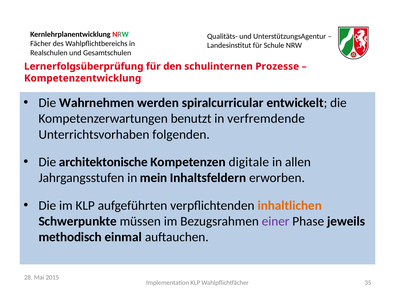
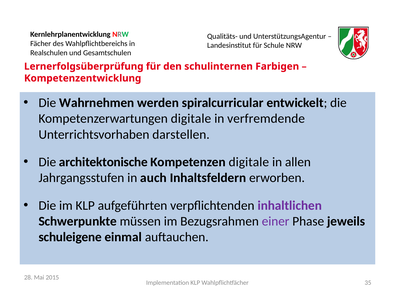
Prozesse: Prozesse -> Farbigen
Kompetenzerwartungen benutzt: benutzt -> digitale
folgenden: folgenden -> darstellen
mein: mein -> auch
inhaltlichen colour: orange -> purple
methodisch: methodisch -> schuleigene
